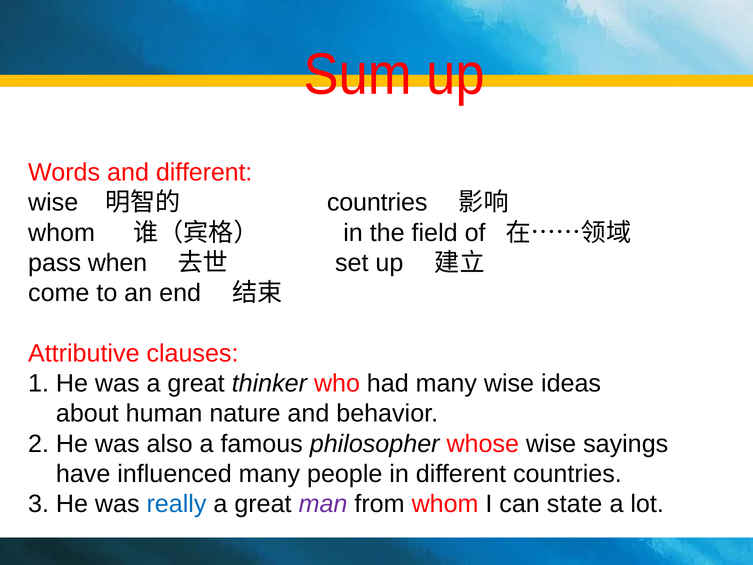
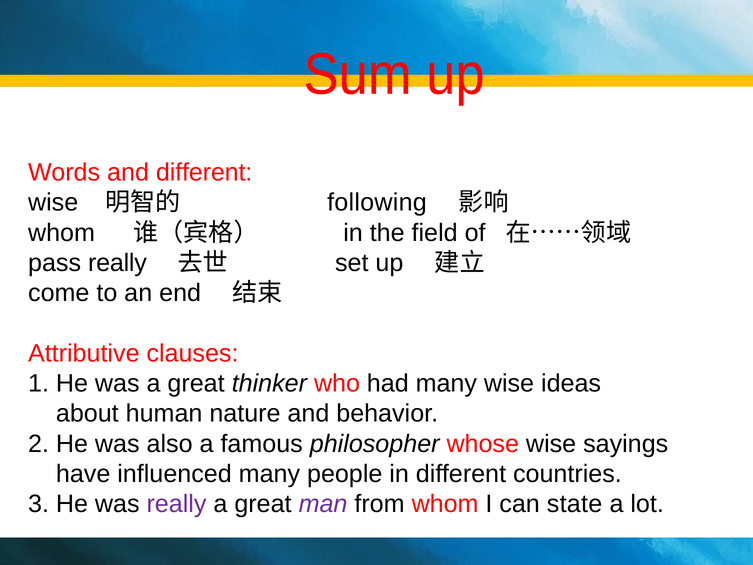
countries at (377, 203): countries -> following
pass when: when -> really
really at (176, 504) colour: blue -> purple
